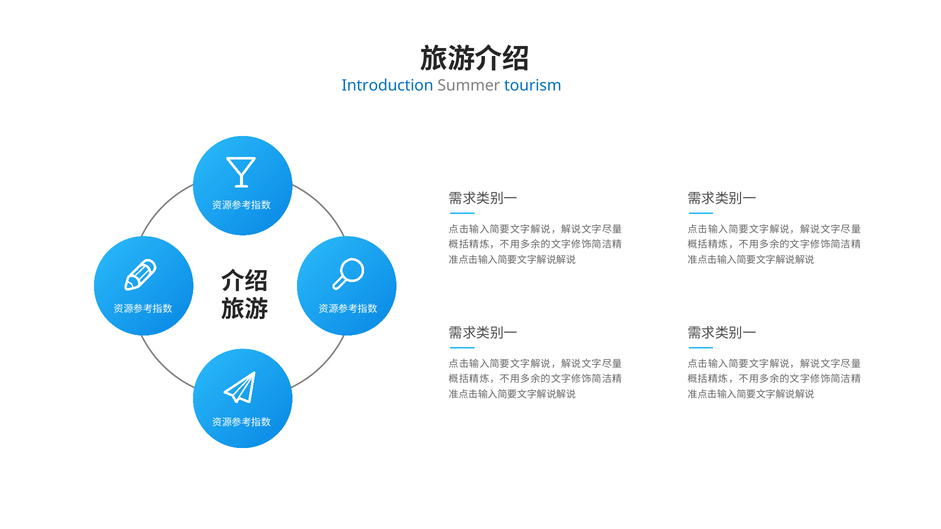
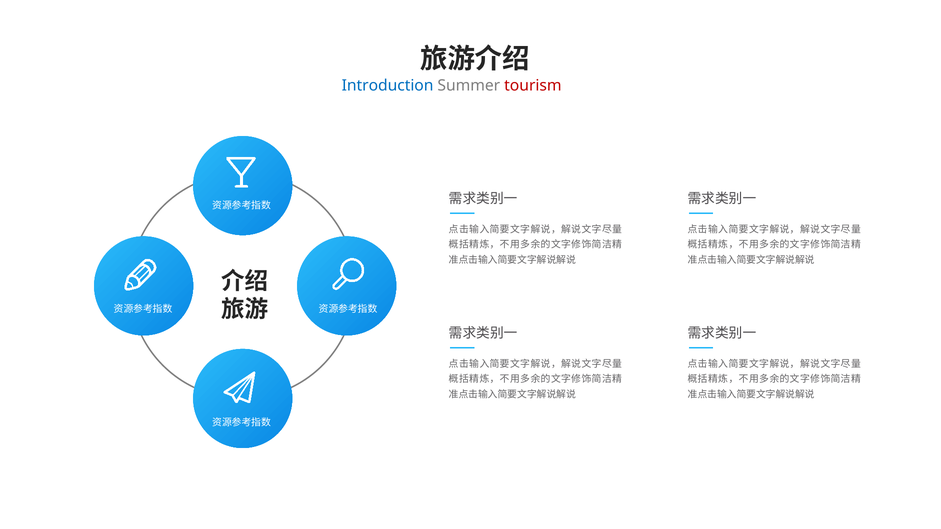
tourism colour: blue -> red
